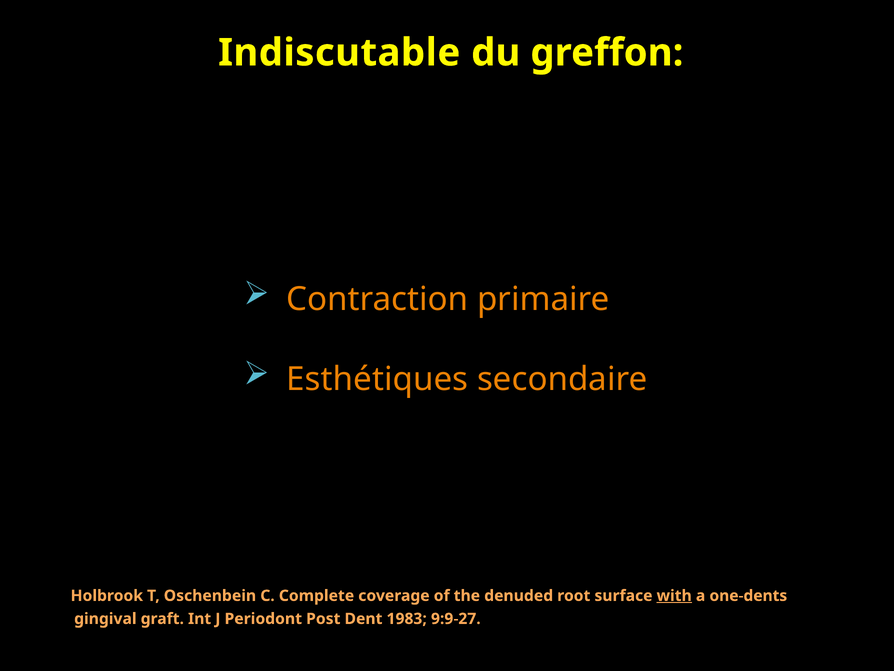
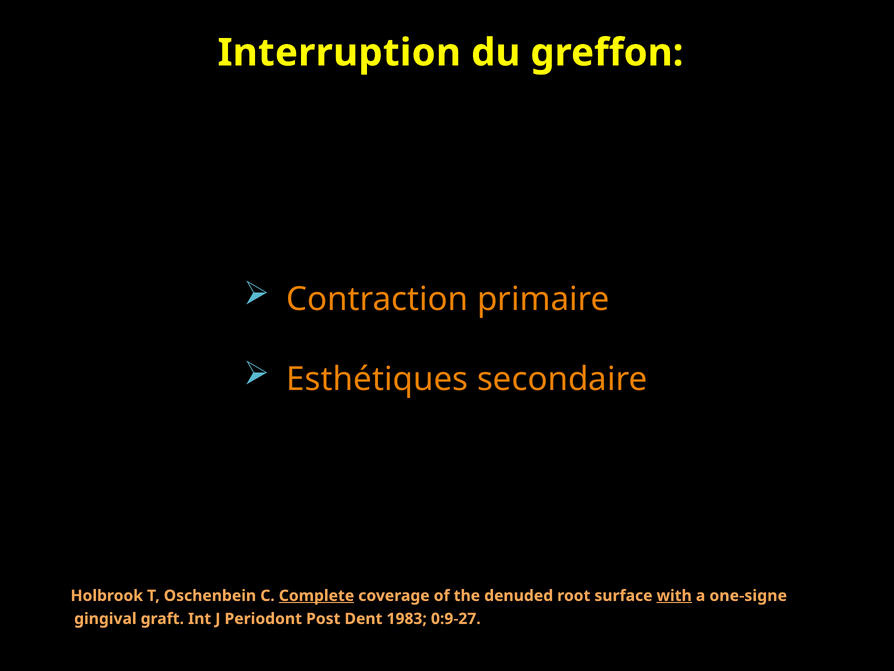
Indiscutable: Indiscutable -> Interruption
Complete underline: none -> present
one-dents: one-dents -> one-signe
9:9-27: 9:9-27 -> 0:9-27
